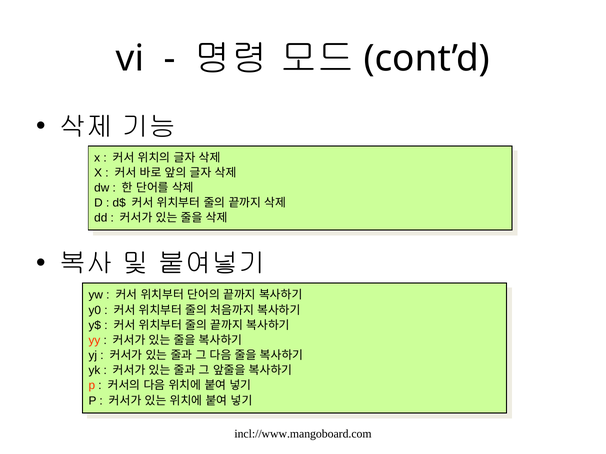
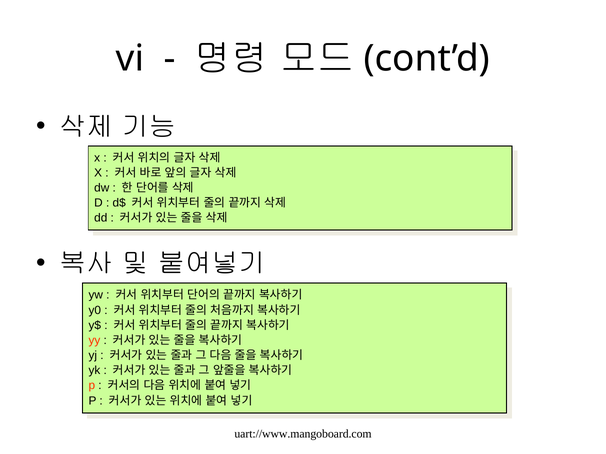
incl://www.mangoboard.com: incl://www.mangoboard.com -> uart://www.mangoboard.com
